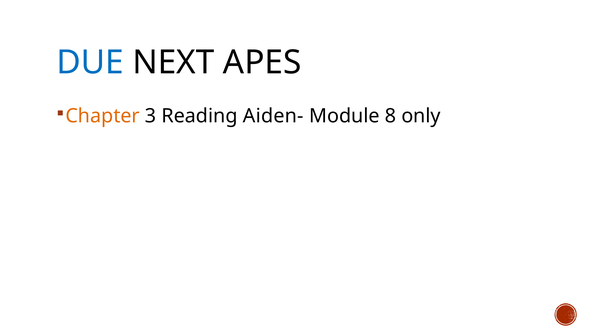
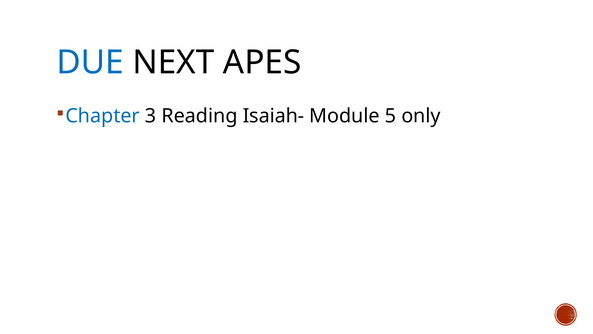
Chapter colour: orange -> blue
Aiden-: Aiden- -> Isaiah-
8: 8 -> 5
